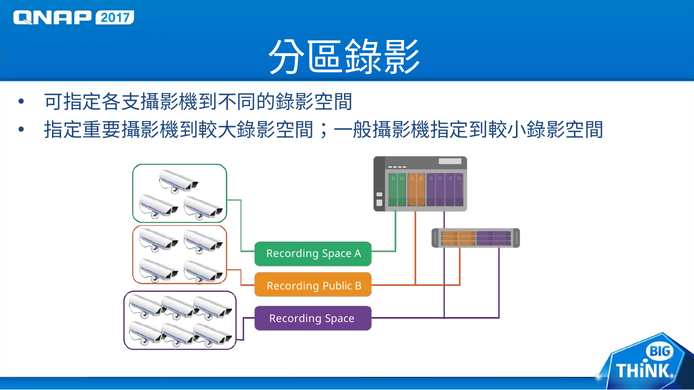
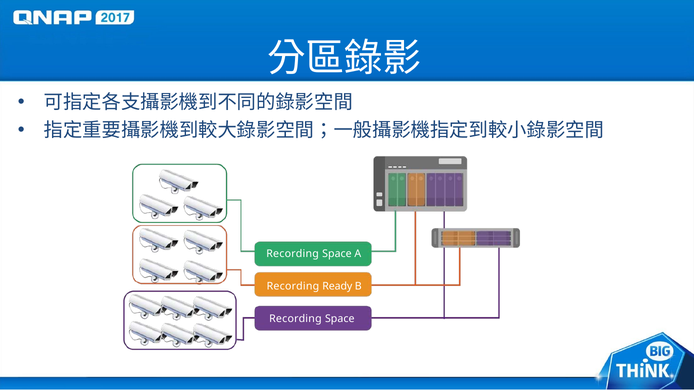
Public: Public -> Ready
